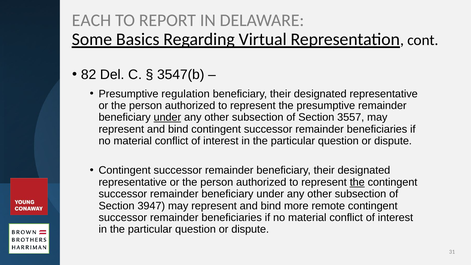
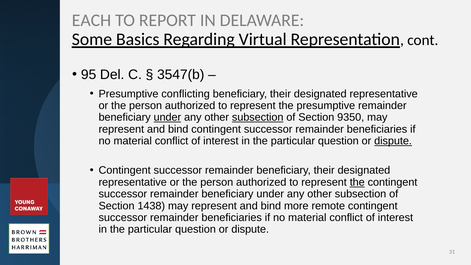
82: 82 -> 95
regulation: regulation -> conflicting
subsection at (258, 117) underline: none -> present
3557: 3557 -> 9350
dispute at (393, 141) underline: none -> present
3947: 3947 -> 1438
